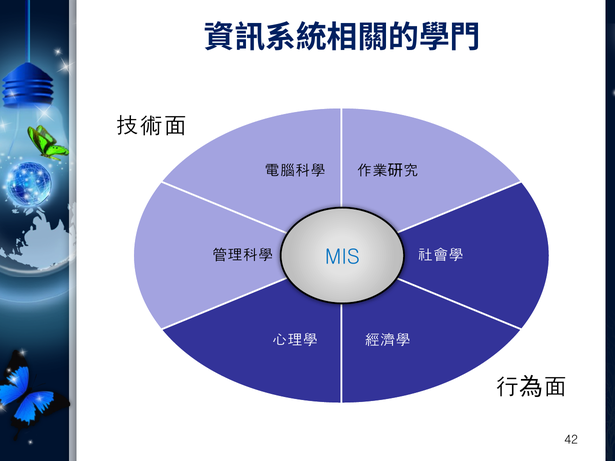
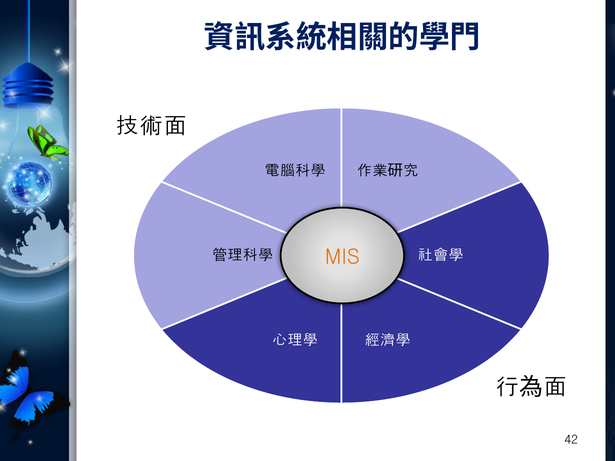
MIS colour: blue -> orange
